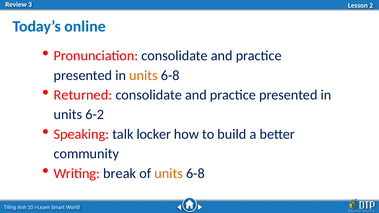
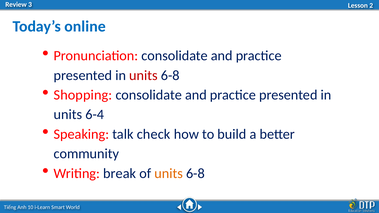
units at (143, 75) colour: orange -> red
Returned: Returned -> Shopping
6-2: 6-2 -> 6-4
locker: locker -> check
